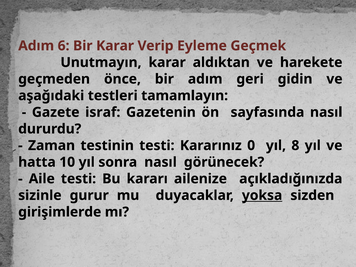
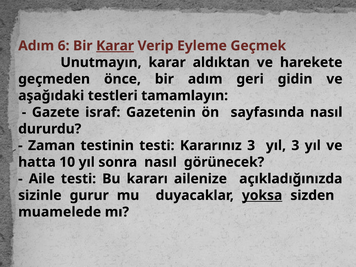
Karar at (115, 46) underline: none -> present
Kararınız 0: 0 -> 3
yıl 8: 8 -> 3
girişimlerde: girişimlerde -> muamelede
